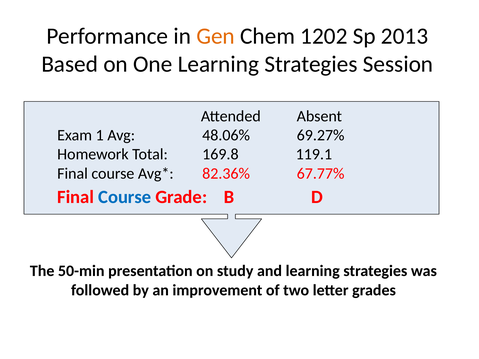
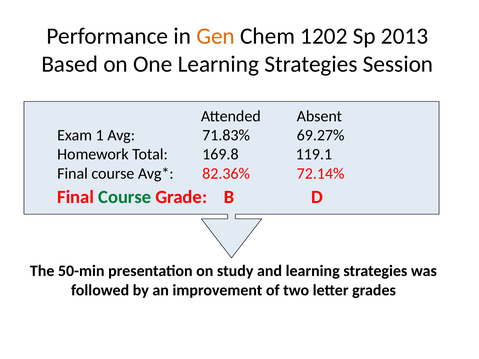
48.06%: 48.06% -> 71.83%
67.77%: 67.77% -> 72.14%
Course at (125, 197) colour: blue -> green
